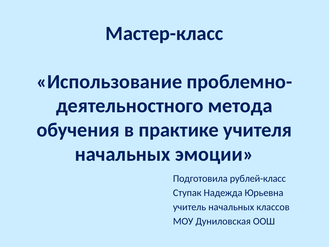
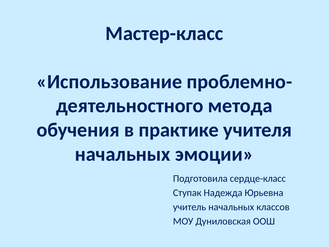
рублей-класс: рублей-класс -> сердце-класс
